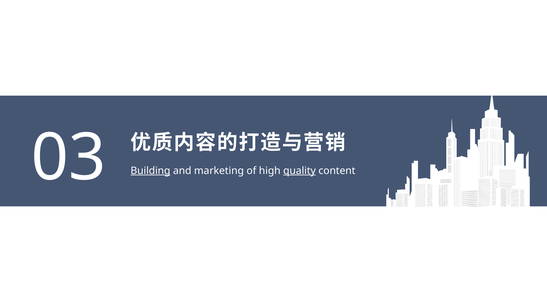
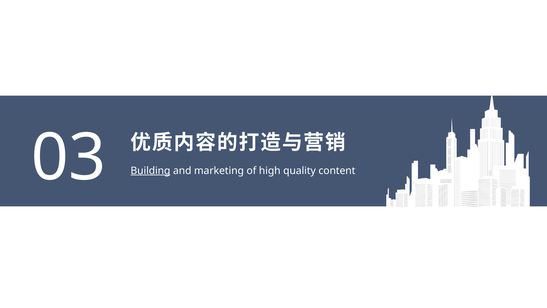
quality underline: present -> none
